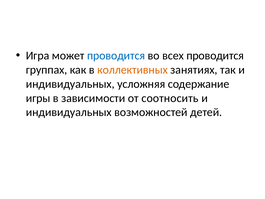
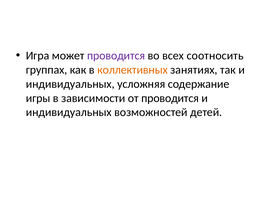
проводится at (116, 56) colour: blue -> purple
всех проводится: проводится -> соотносить
от соотносить: соотносить -> проводится
